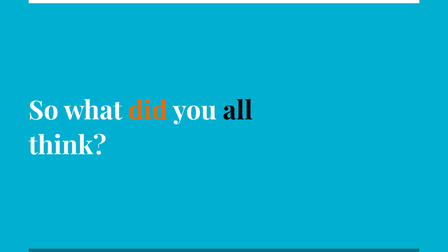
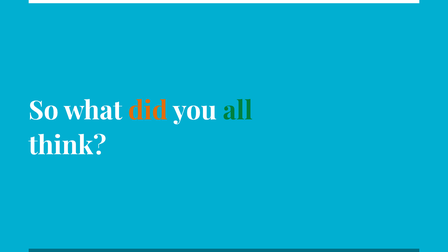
all colour: black -> green
